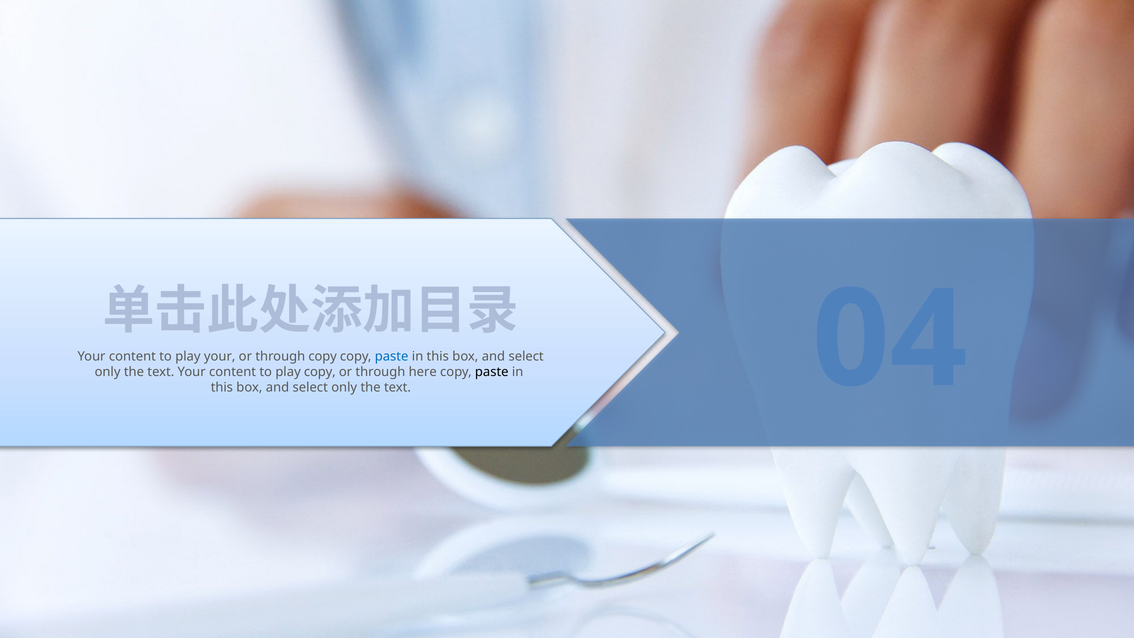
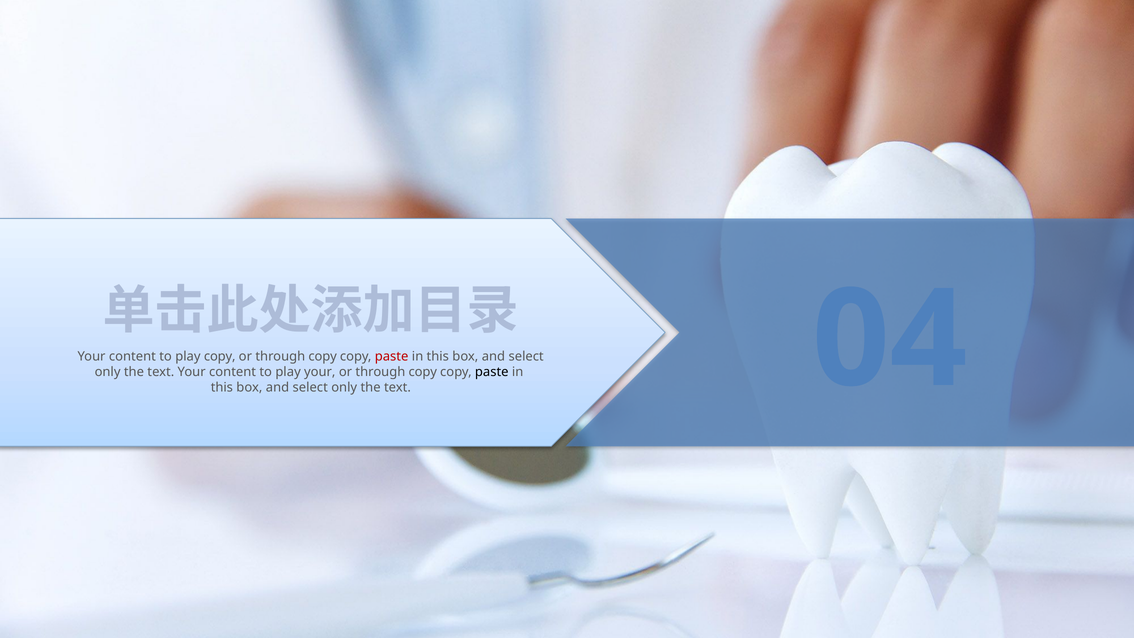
play your: your -> copy
paste at (392, 356) colour: blue -> red
play copy: copy -> your
here at (423, 372): here -> copy
